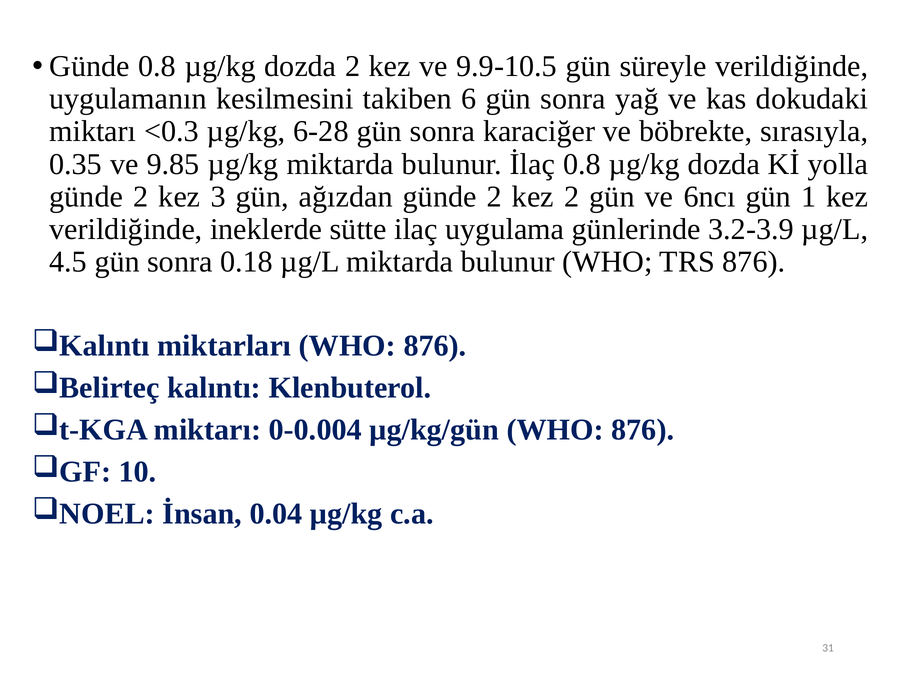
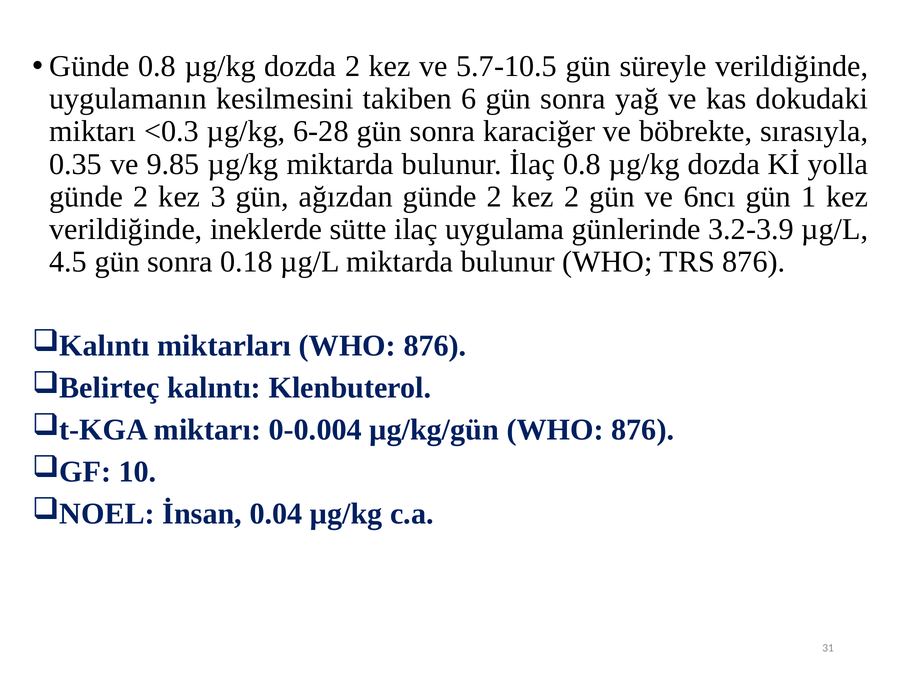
9.9-10.5: 9.9-10.5 -> 5.7-10.5
